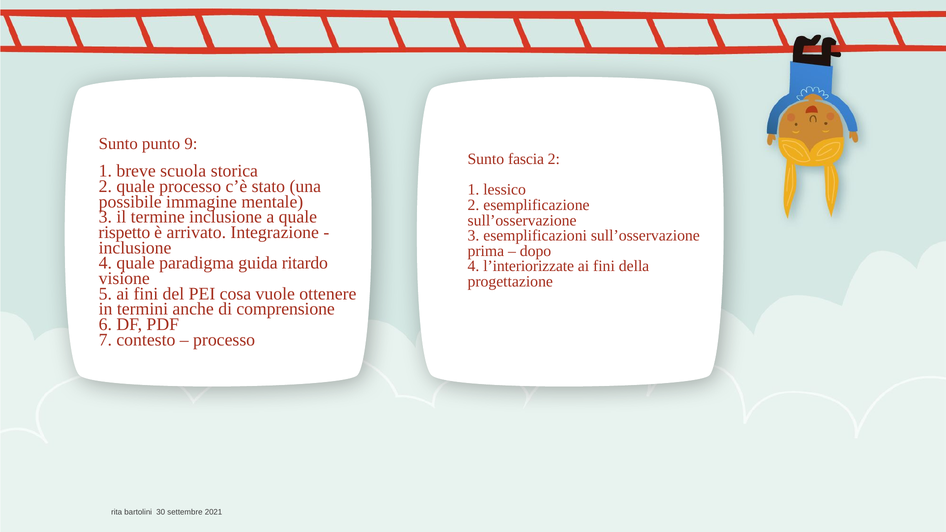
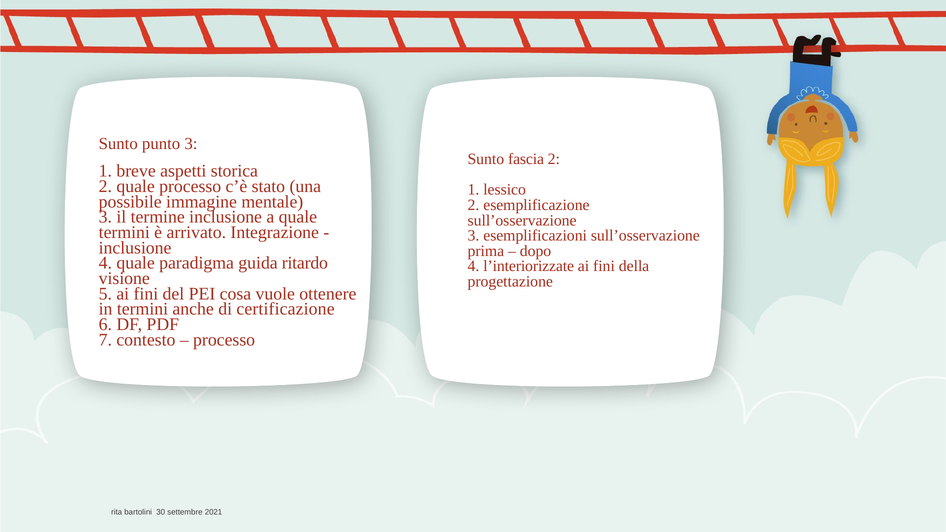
punto 9: 9 -> 3
scuola: scuola -> aspetti
rispetto at (124, 232): rispetto -> termini
comprensione: comprensione -> certificazione
